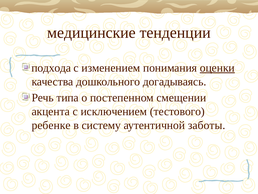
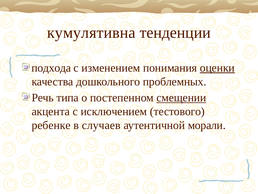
медицинские: медицинские -> кумулятивна
догадываясь: догадываясь -> проблемных
смещении underline: none -> present
систему: систему -> случаев
заботы: заботы -> морали
